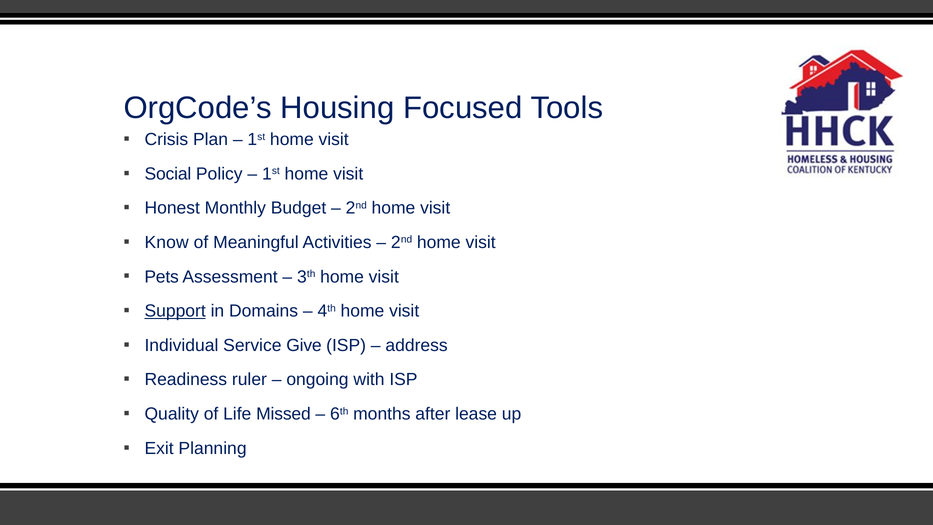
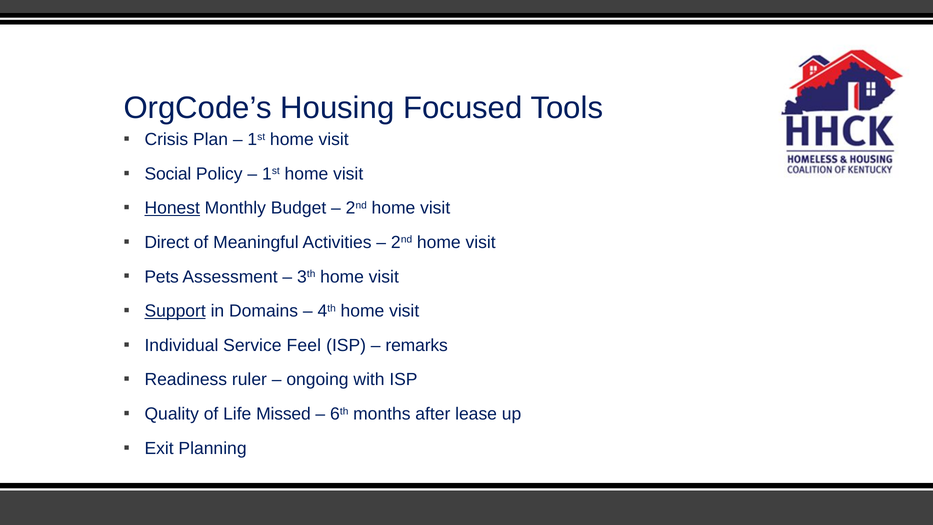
Honest underline: none -> present
Know: Know -> Direct
Give: Give -> Feel
address: address -> remarks
